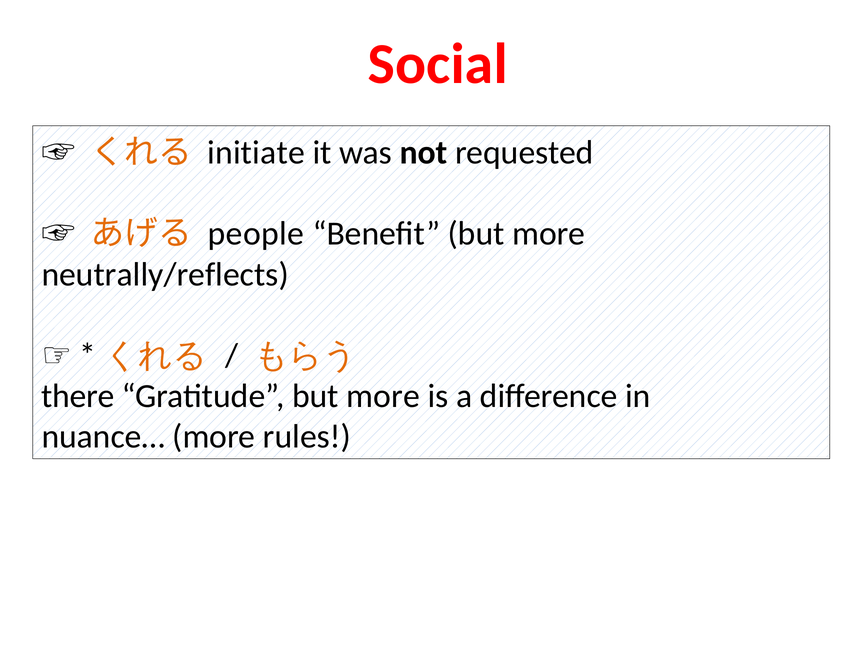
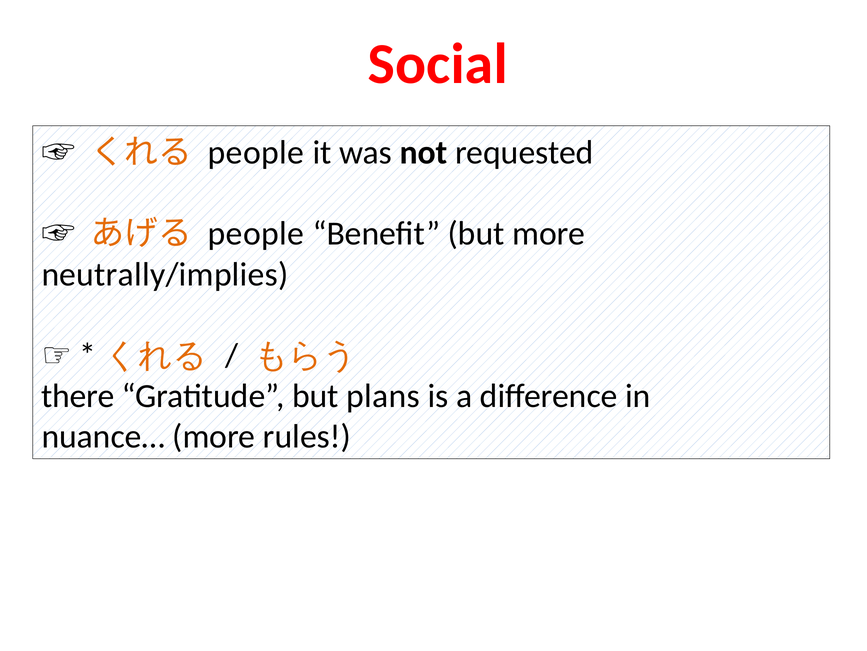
initiate at (256, 153): initiate -> people
neutrally/reflects: neutrally/reflects -> neutrally/implies
Gratitude but more: more -> plans
